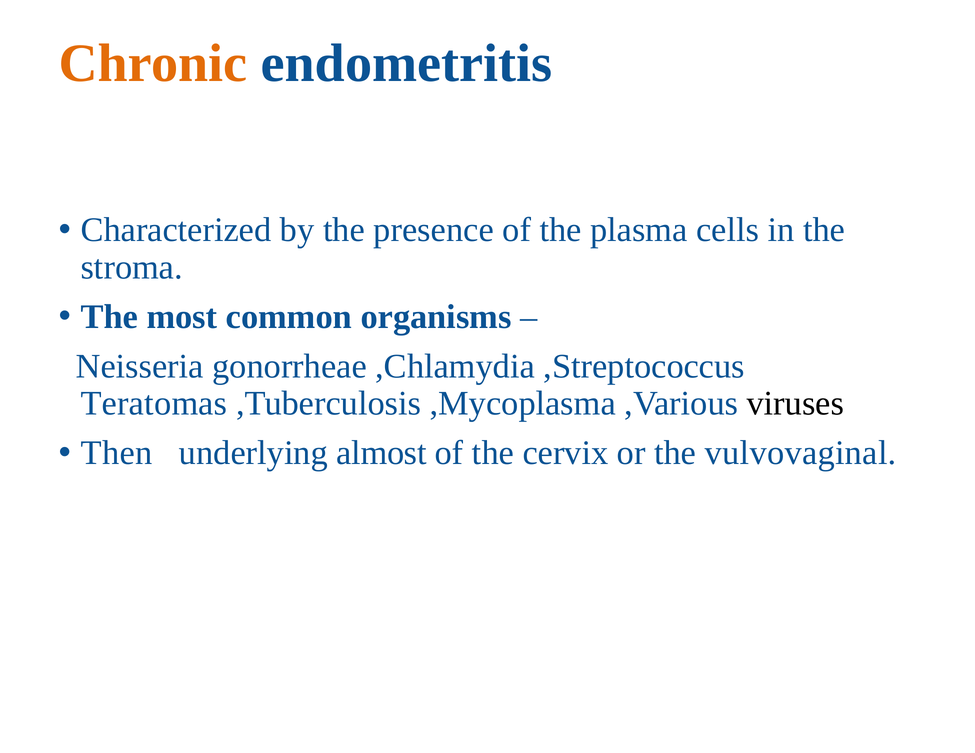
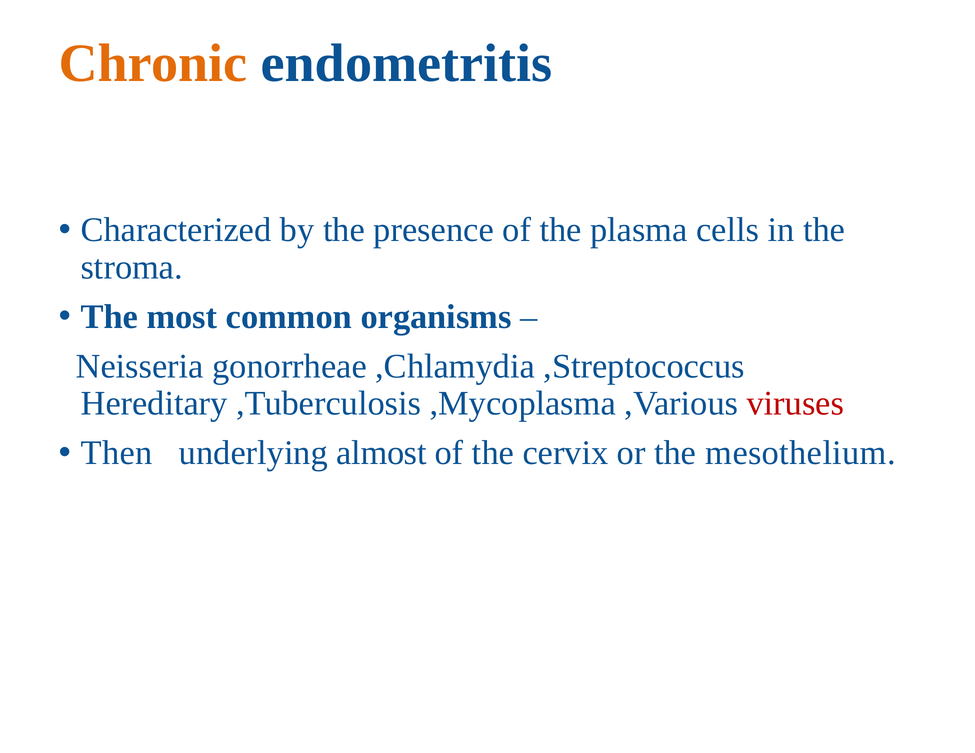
Teratomas: Teratomas -> Hereditary
viruses colour: black -> red
vulvovaginal: vulvovaginal -> mesothelium
